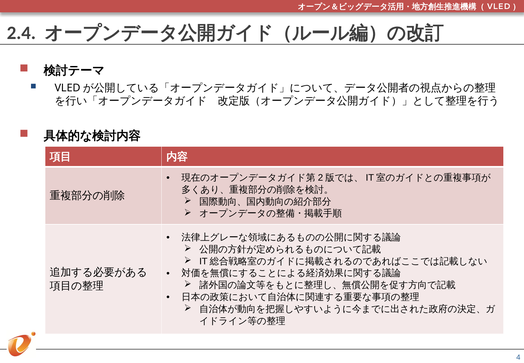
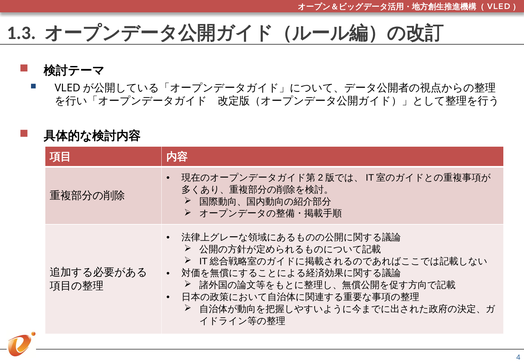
2.4: 2.4 -> 1.3
